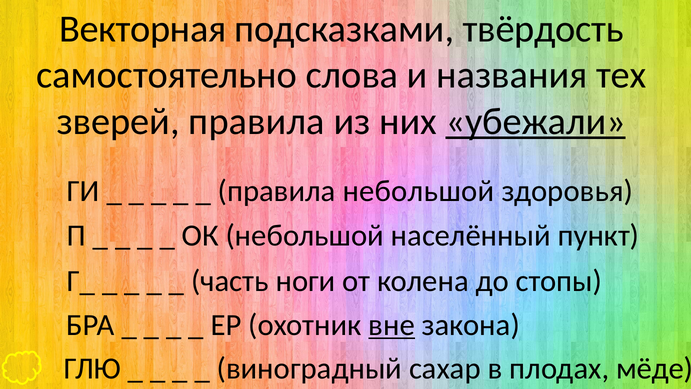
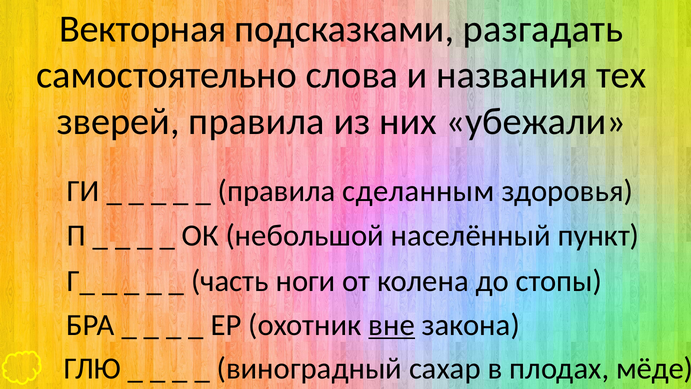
твёрдость: твёрдость -> разгадать
убежали underline: present -> none
правила небольшой: небольшой -> сделанным
